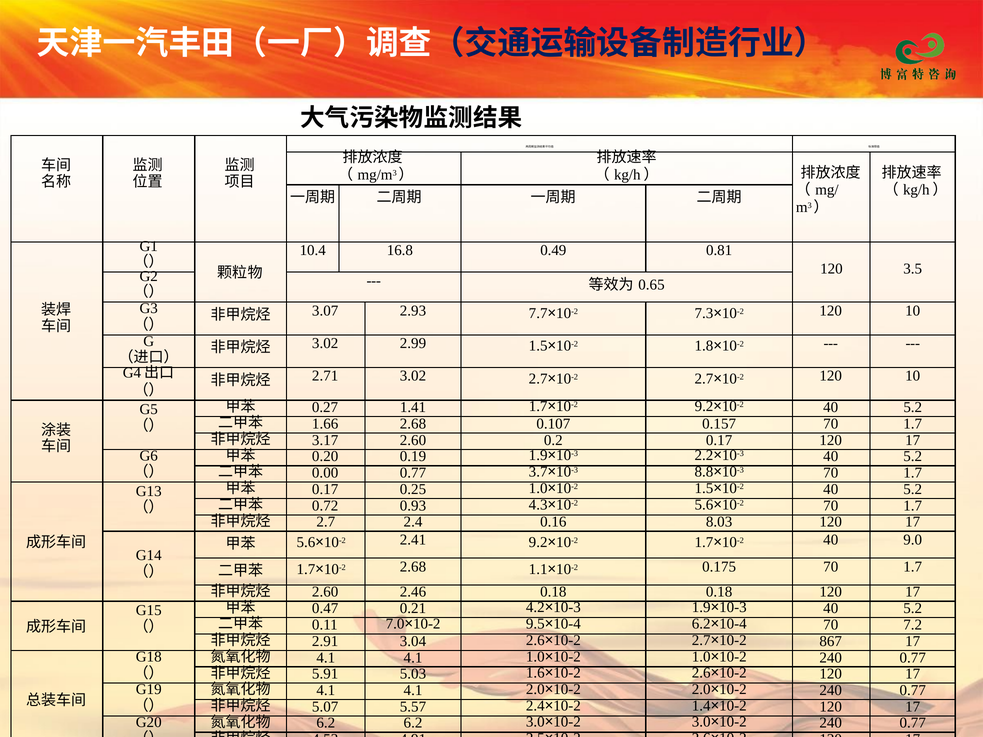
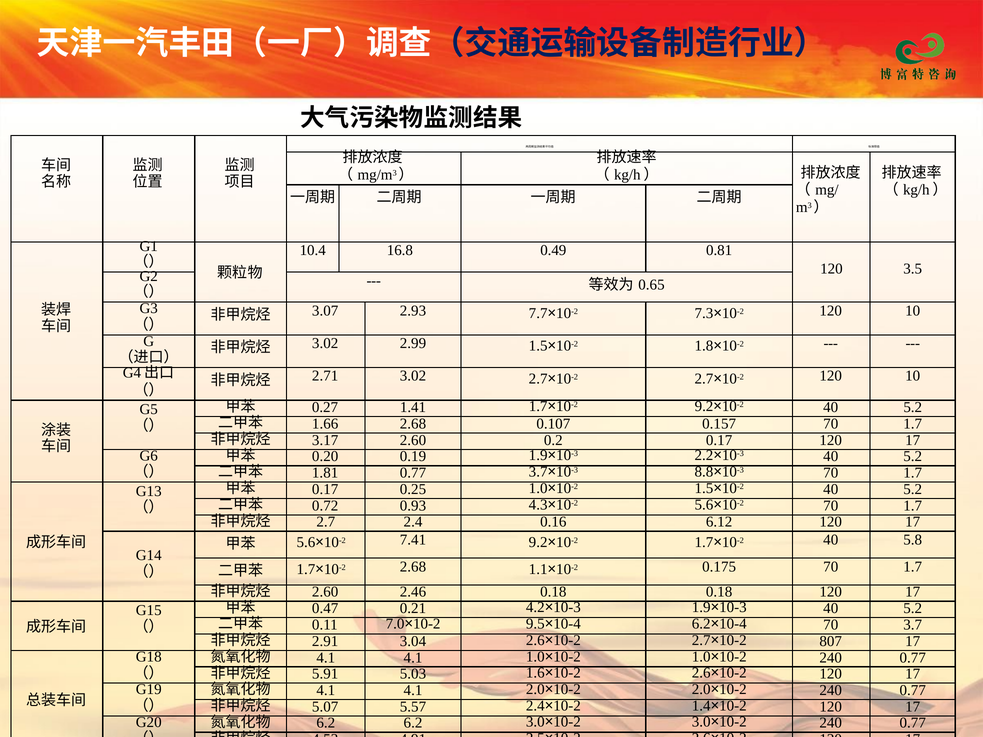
0.00: 0.00 -> 1.81
8.03: 8.03 -> 6.12
2.41: 2.41 -> 7.41
9.0: 9.0 -> 5.8
7.2: 7.2 -> 3.7
867: 867 -> 807
